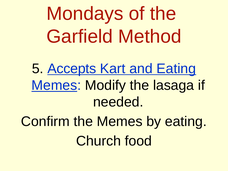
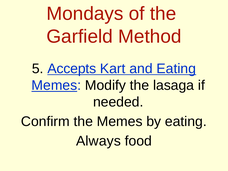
Church: Church -> Always
